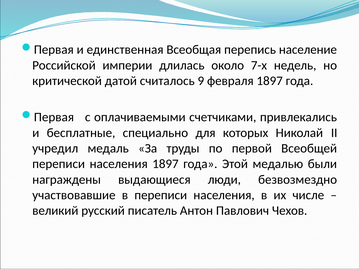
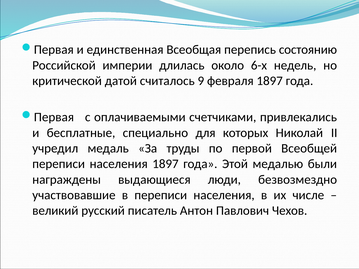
население: население -> состоянию
7-х: 7-х -> 6-х
